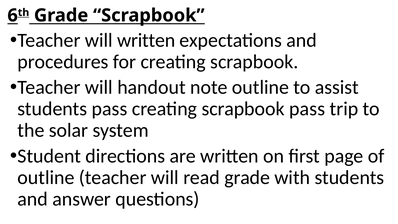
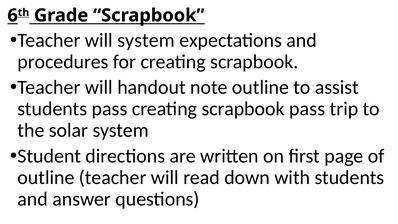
will written: written -> system
read grade: grade -> down
